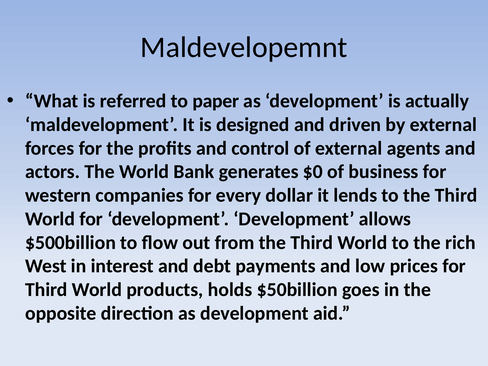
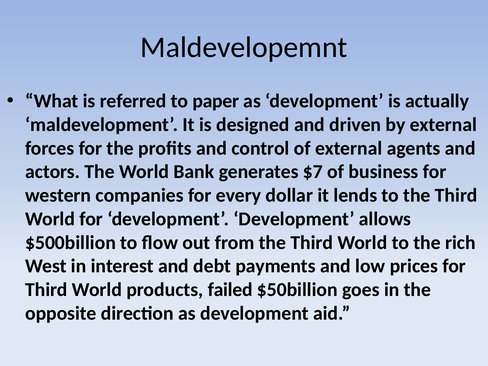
$0: $0 -> $7
holds: holds -> failed
